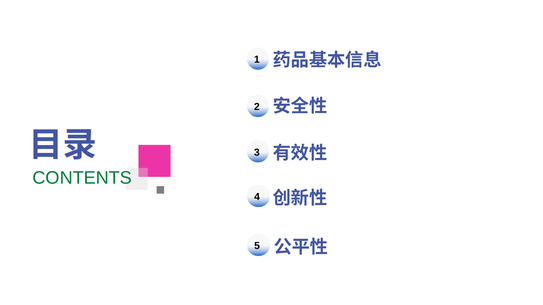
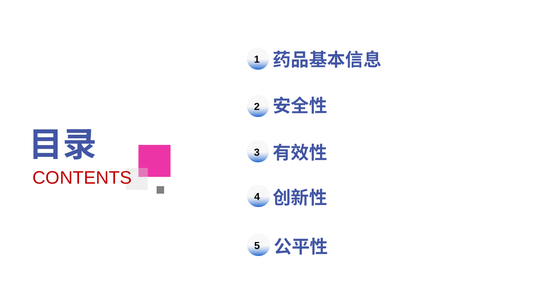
CONTENTS colour: green -> red
